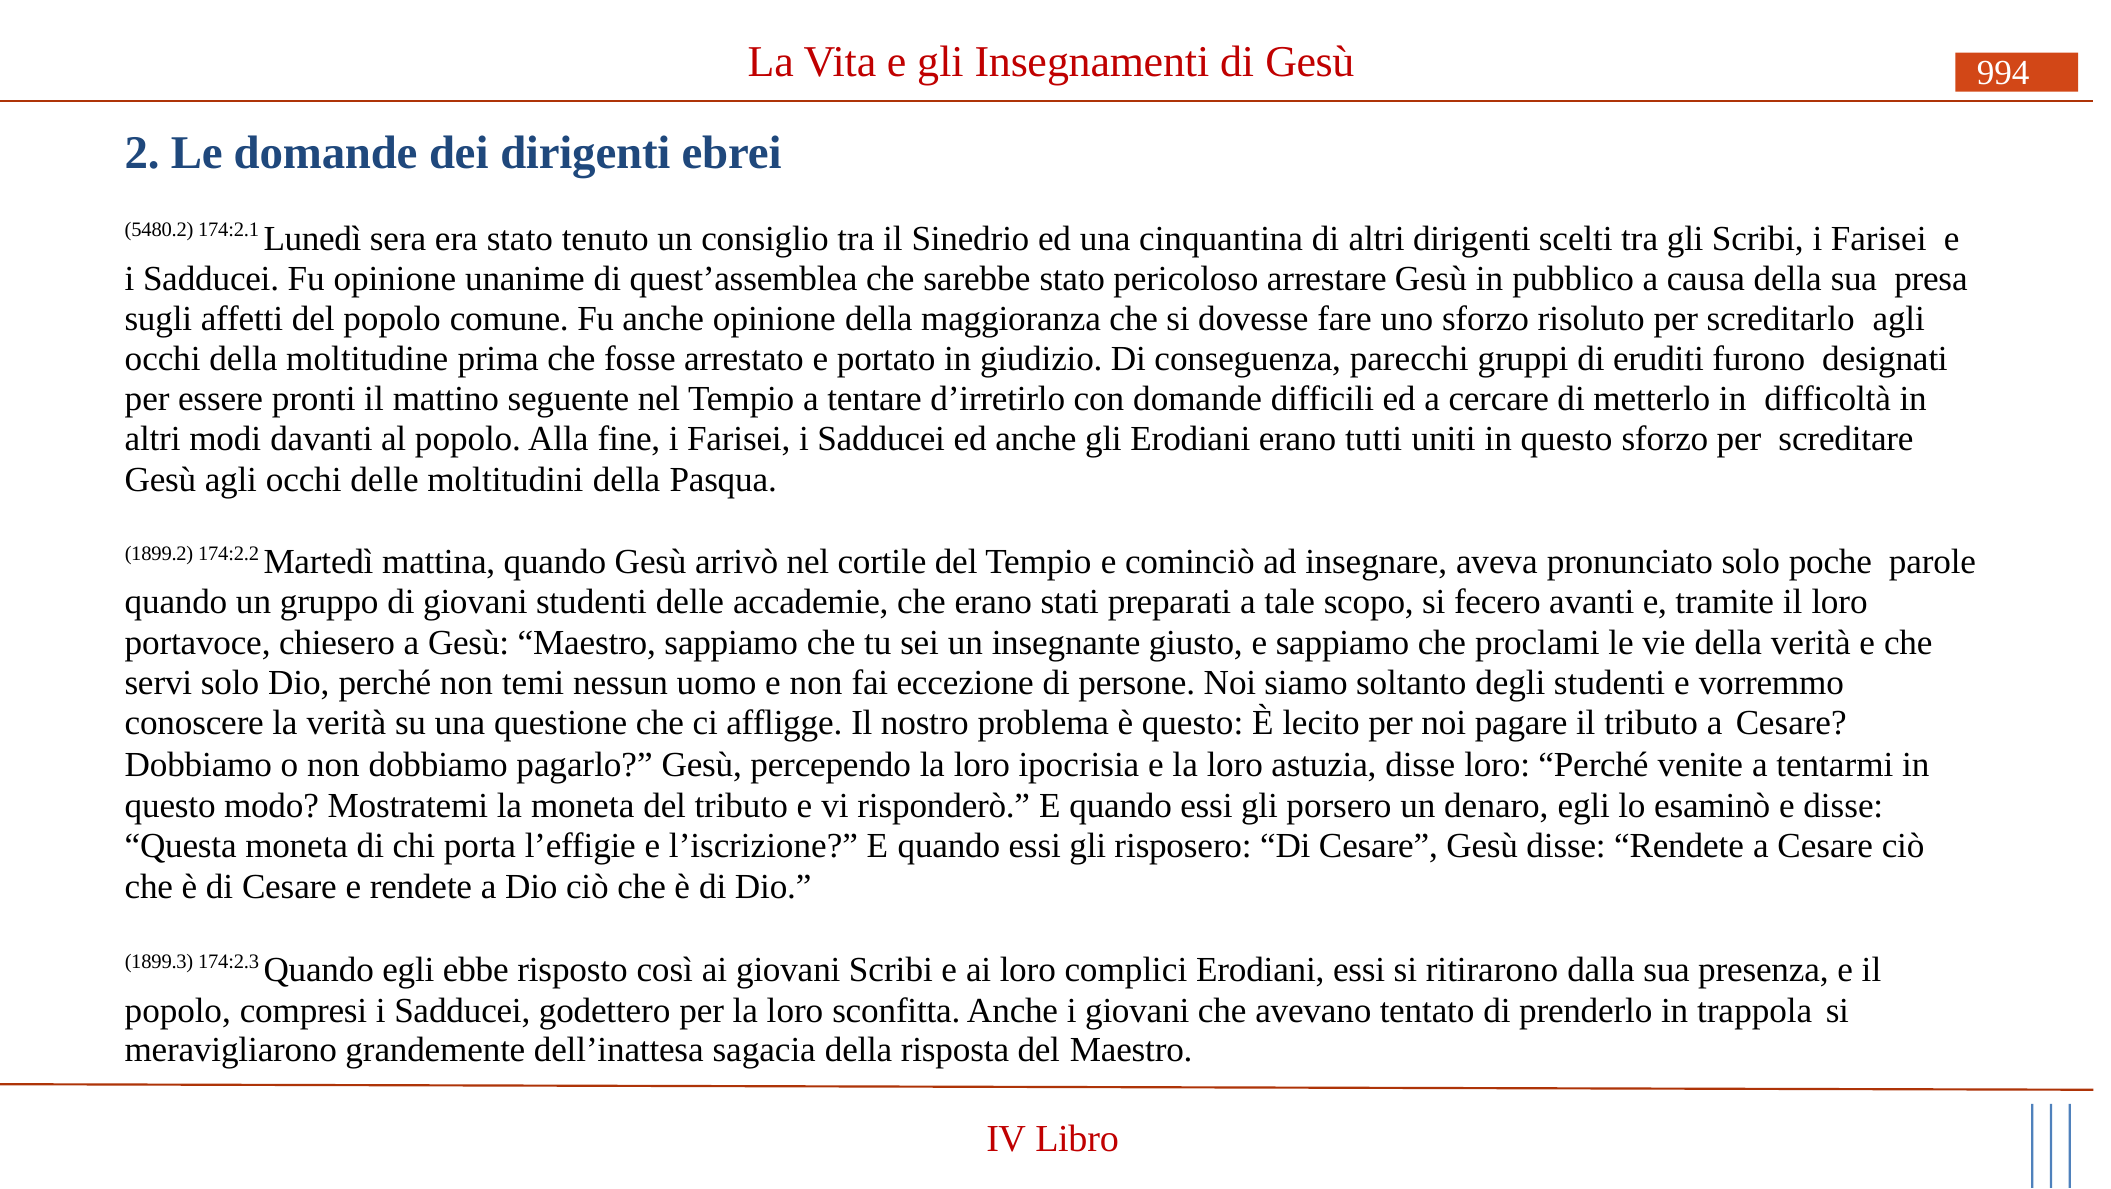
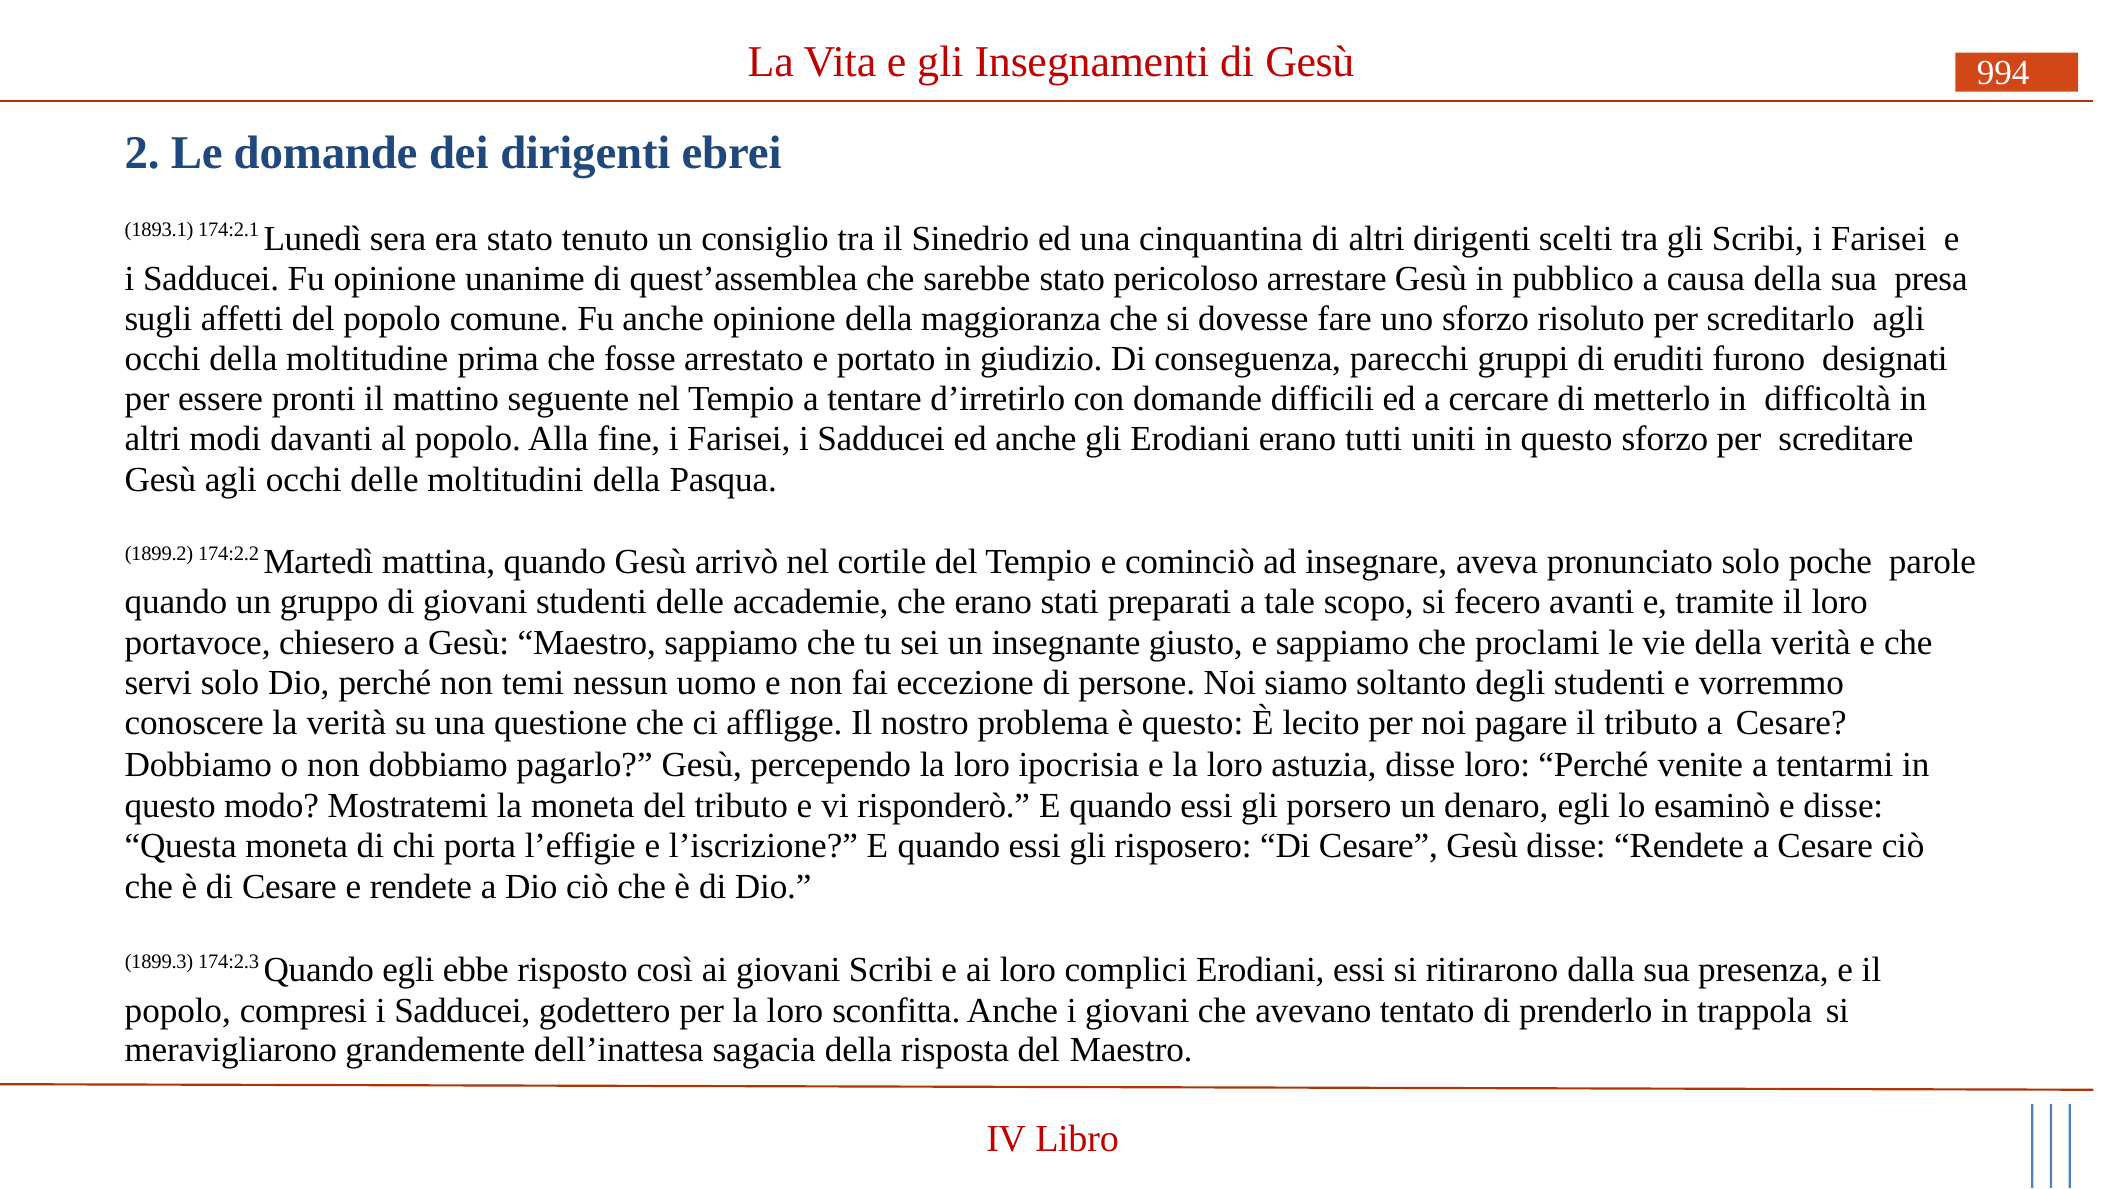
5480.2: 5480.2 -> 1893.1
